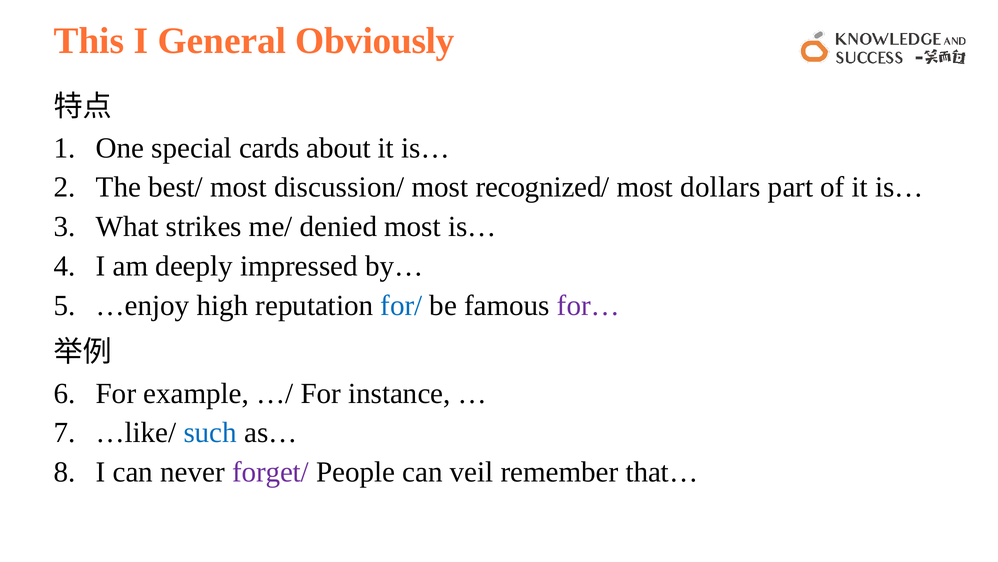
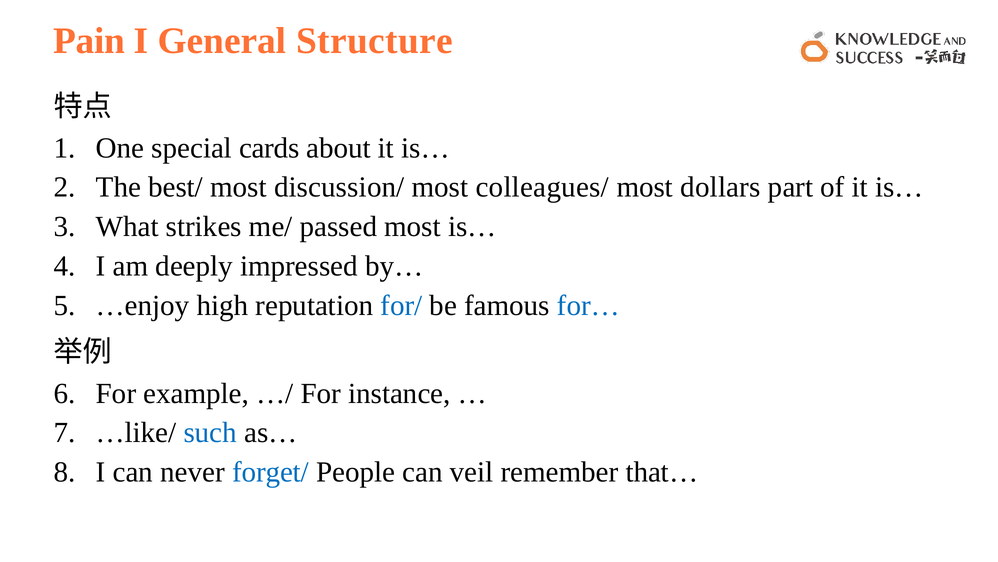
This: This -> Pain
Obviously: Obviously -> Structure
recognized/: recognized/ -> colleagues/
denied: denied -> passed
for… colour: purple -> blue
forget/ colour: purple -> blue
